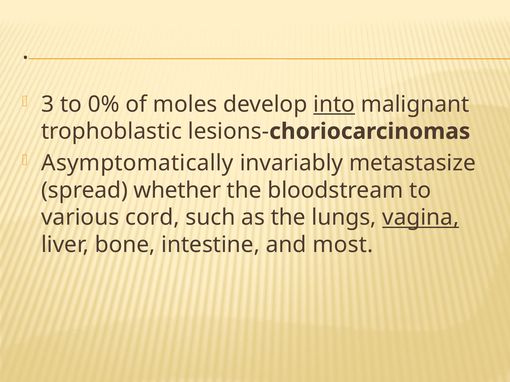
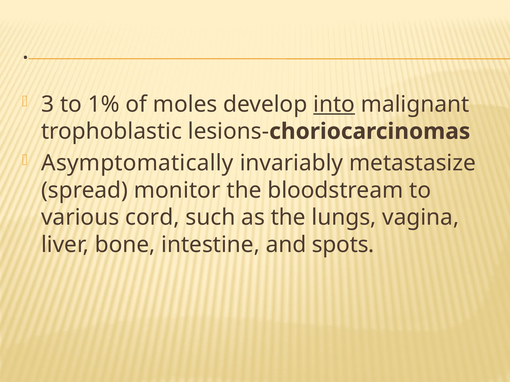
0%: 0% -> 1%
whether: whether -> monitor
vagina underline: present -> none
most: most -> spots
